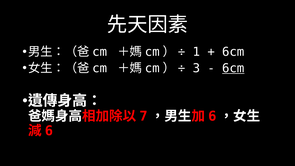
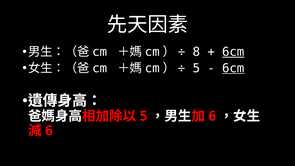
1: 1 -> 8
6cm at (233, 52) underline: none -> present
3 at (196, 68): 3 -> 5
7 at (144, 116): 7 -> 5
